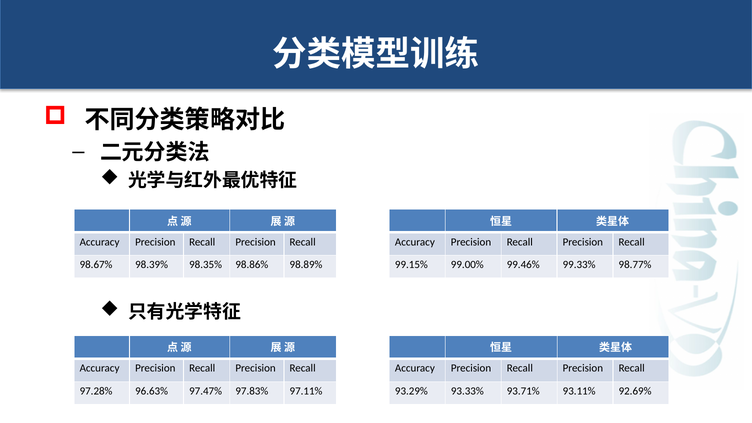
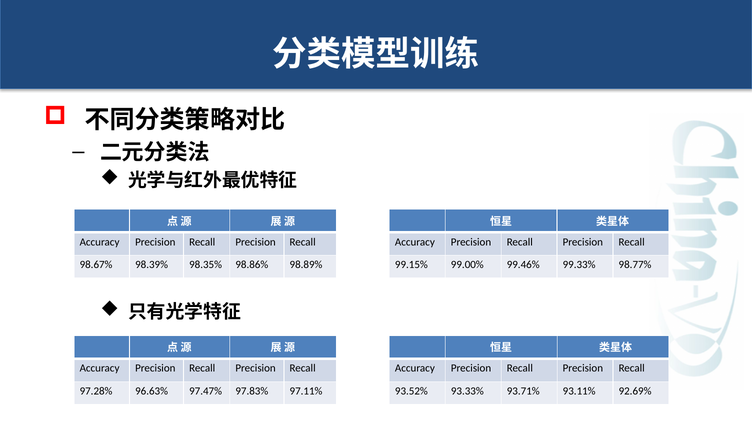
93.29%: 93.29% -> 93.52%
